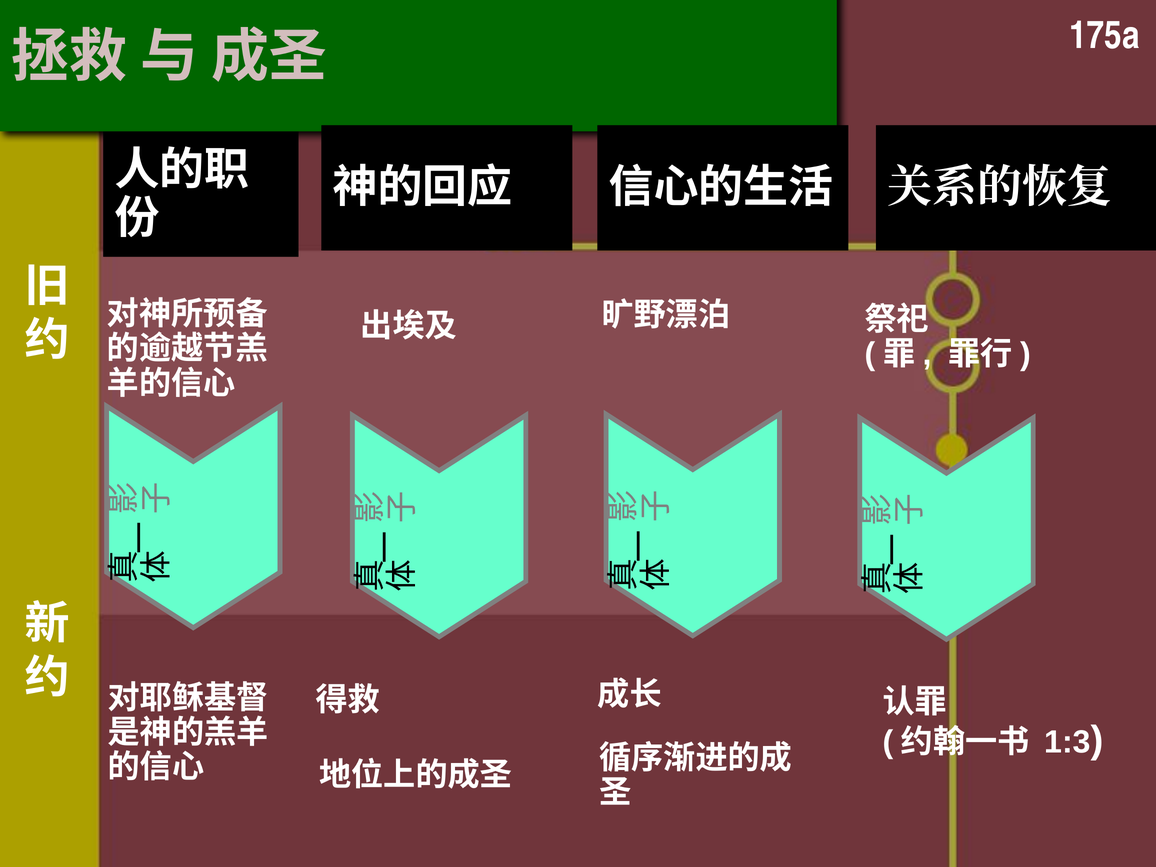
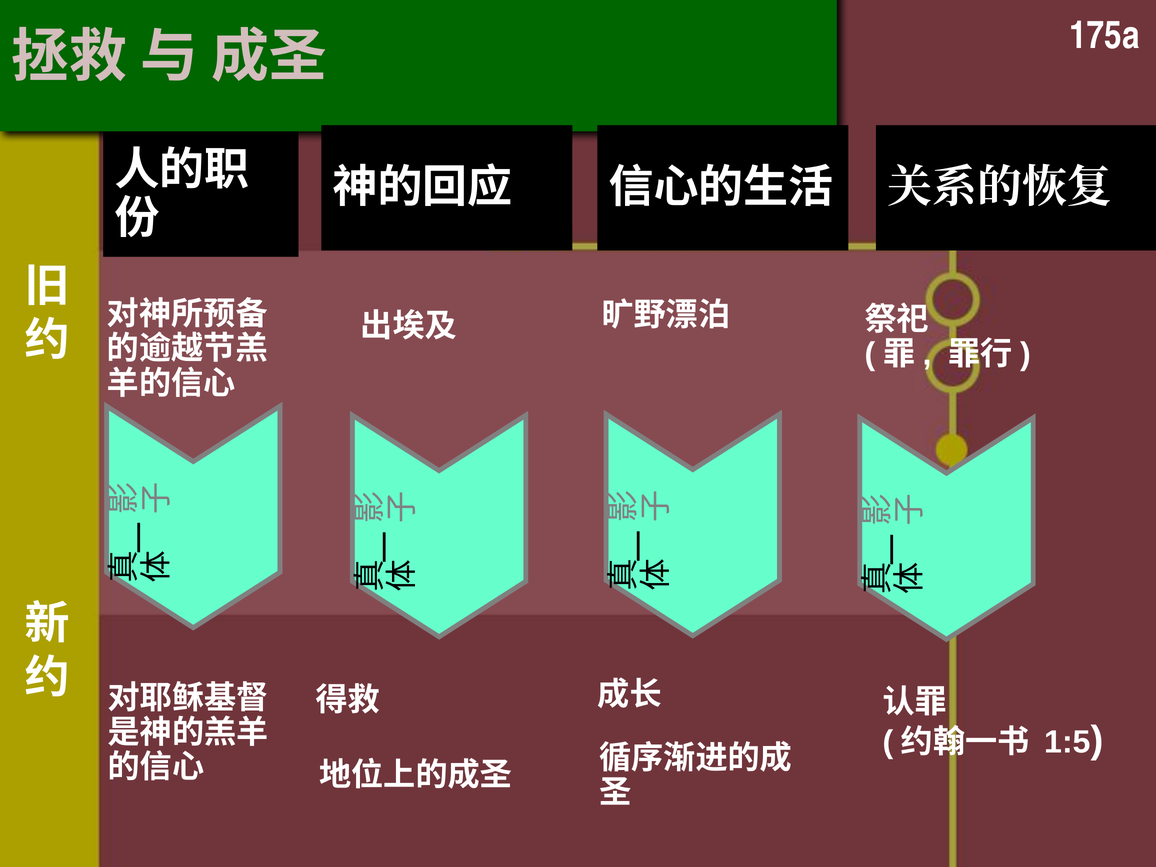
1:3: 1:3 -> 1:5
